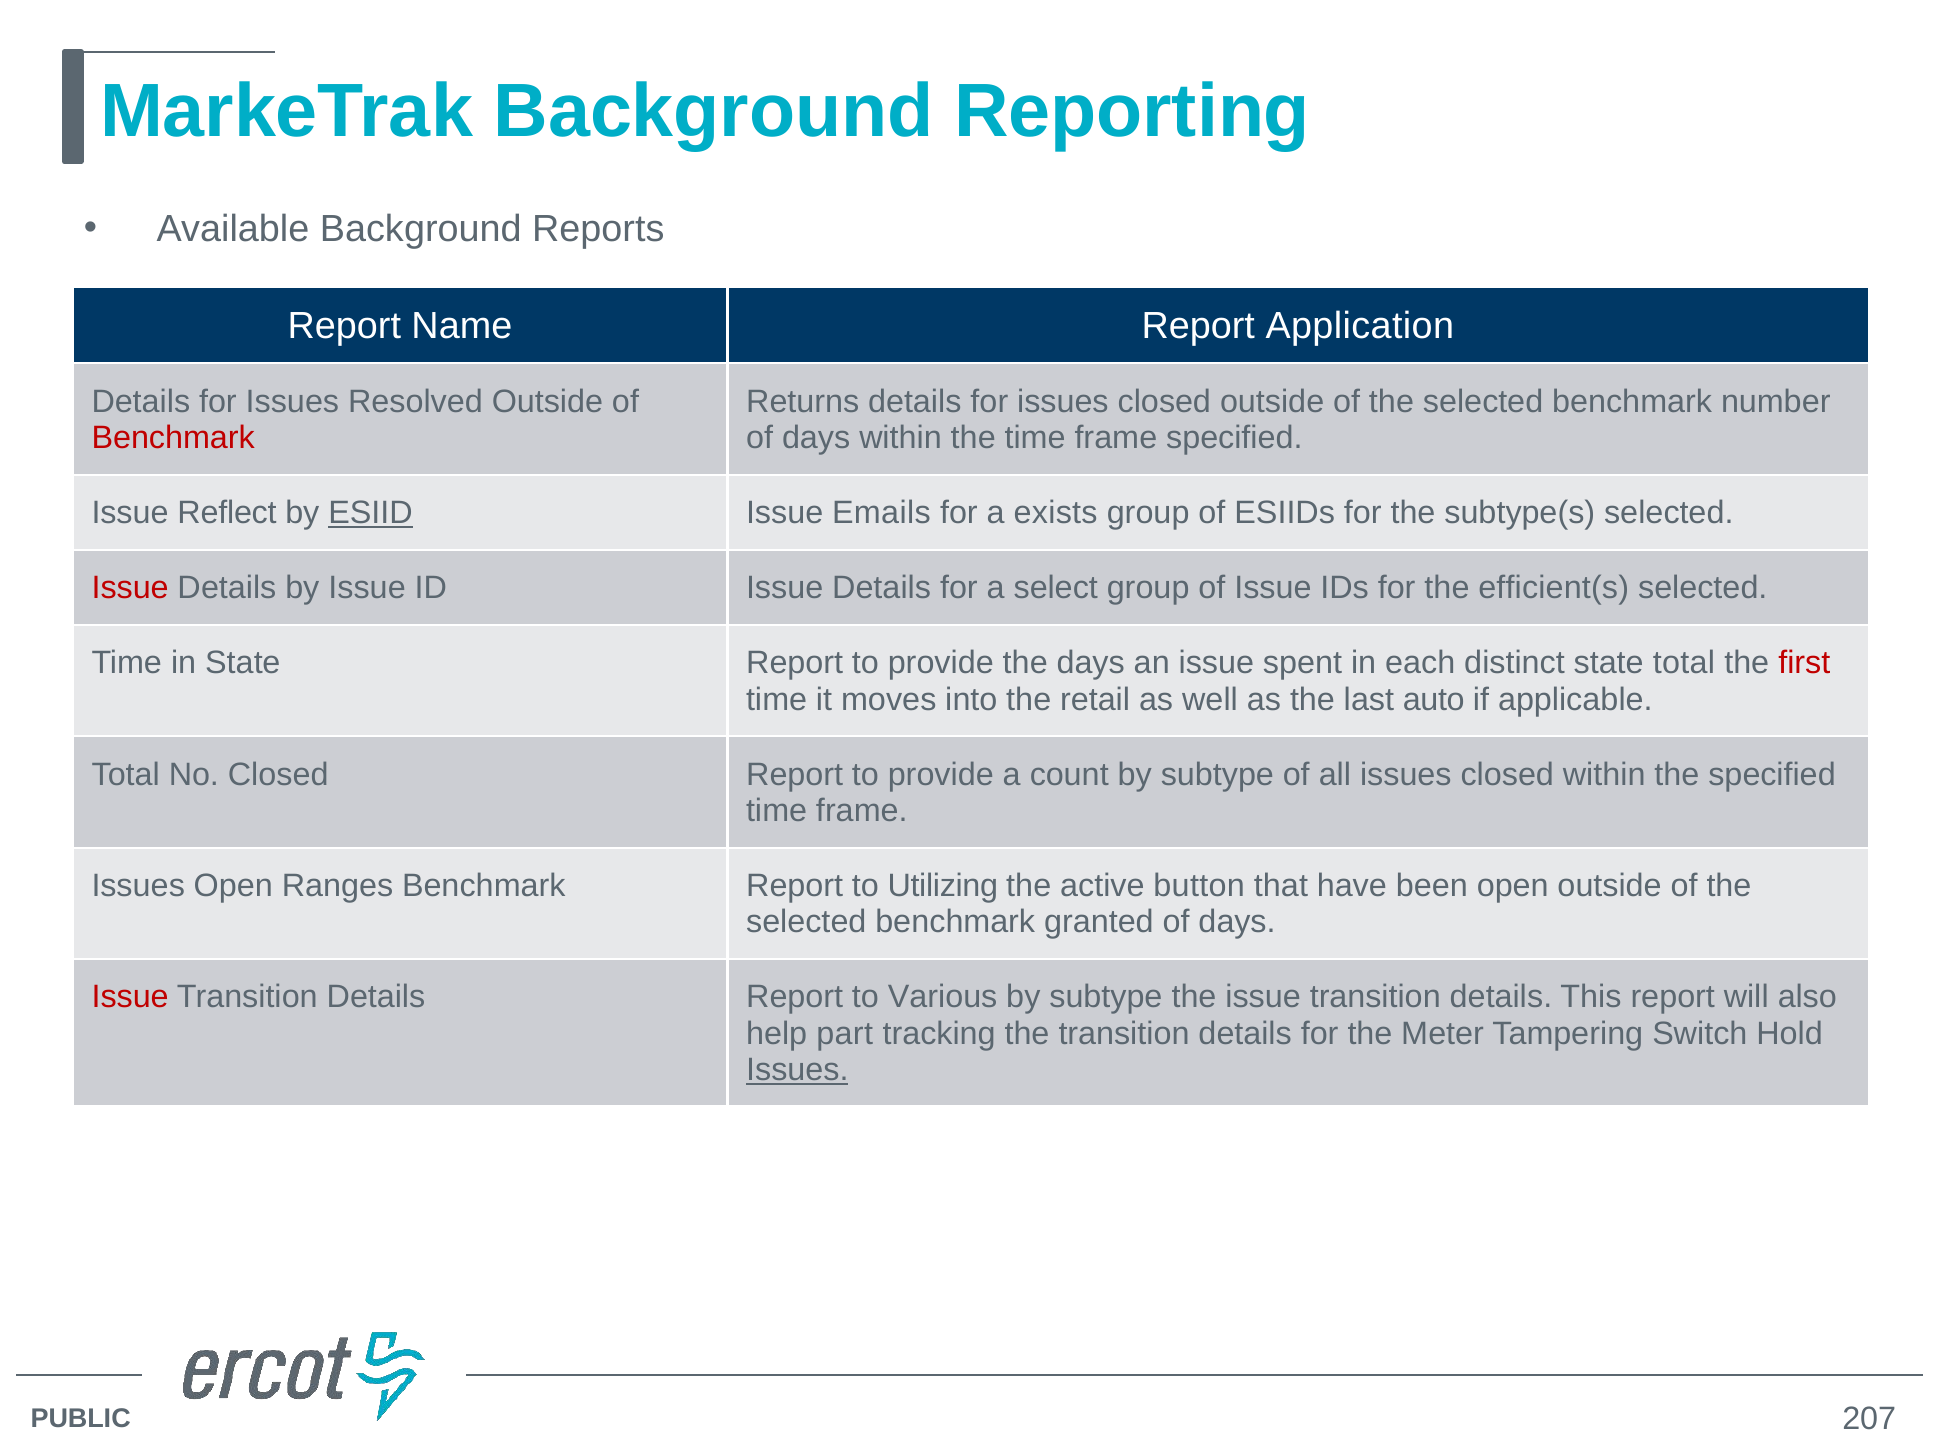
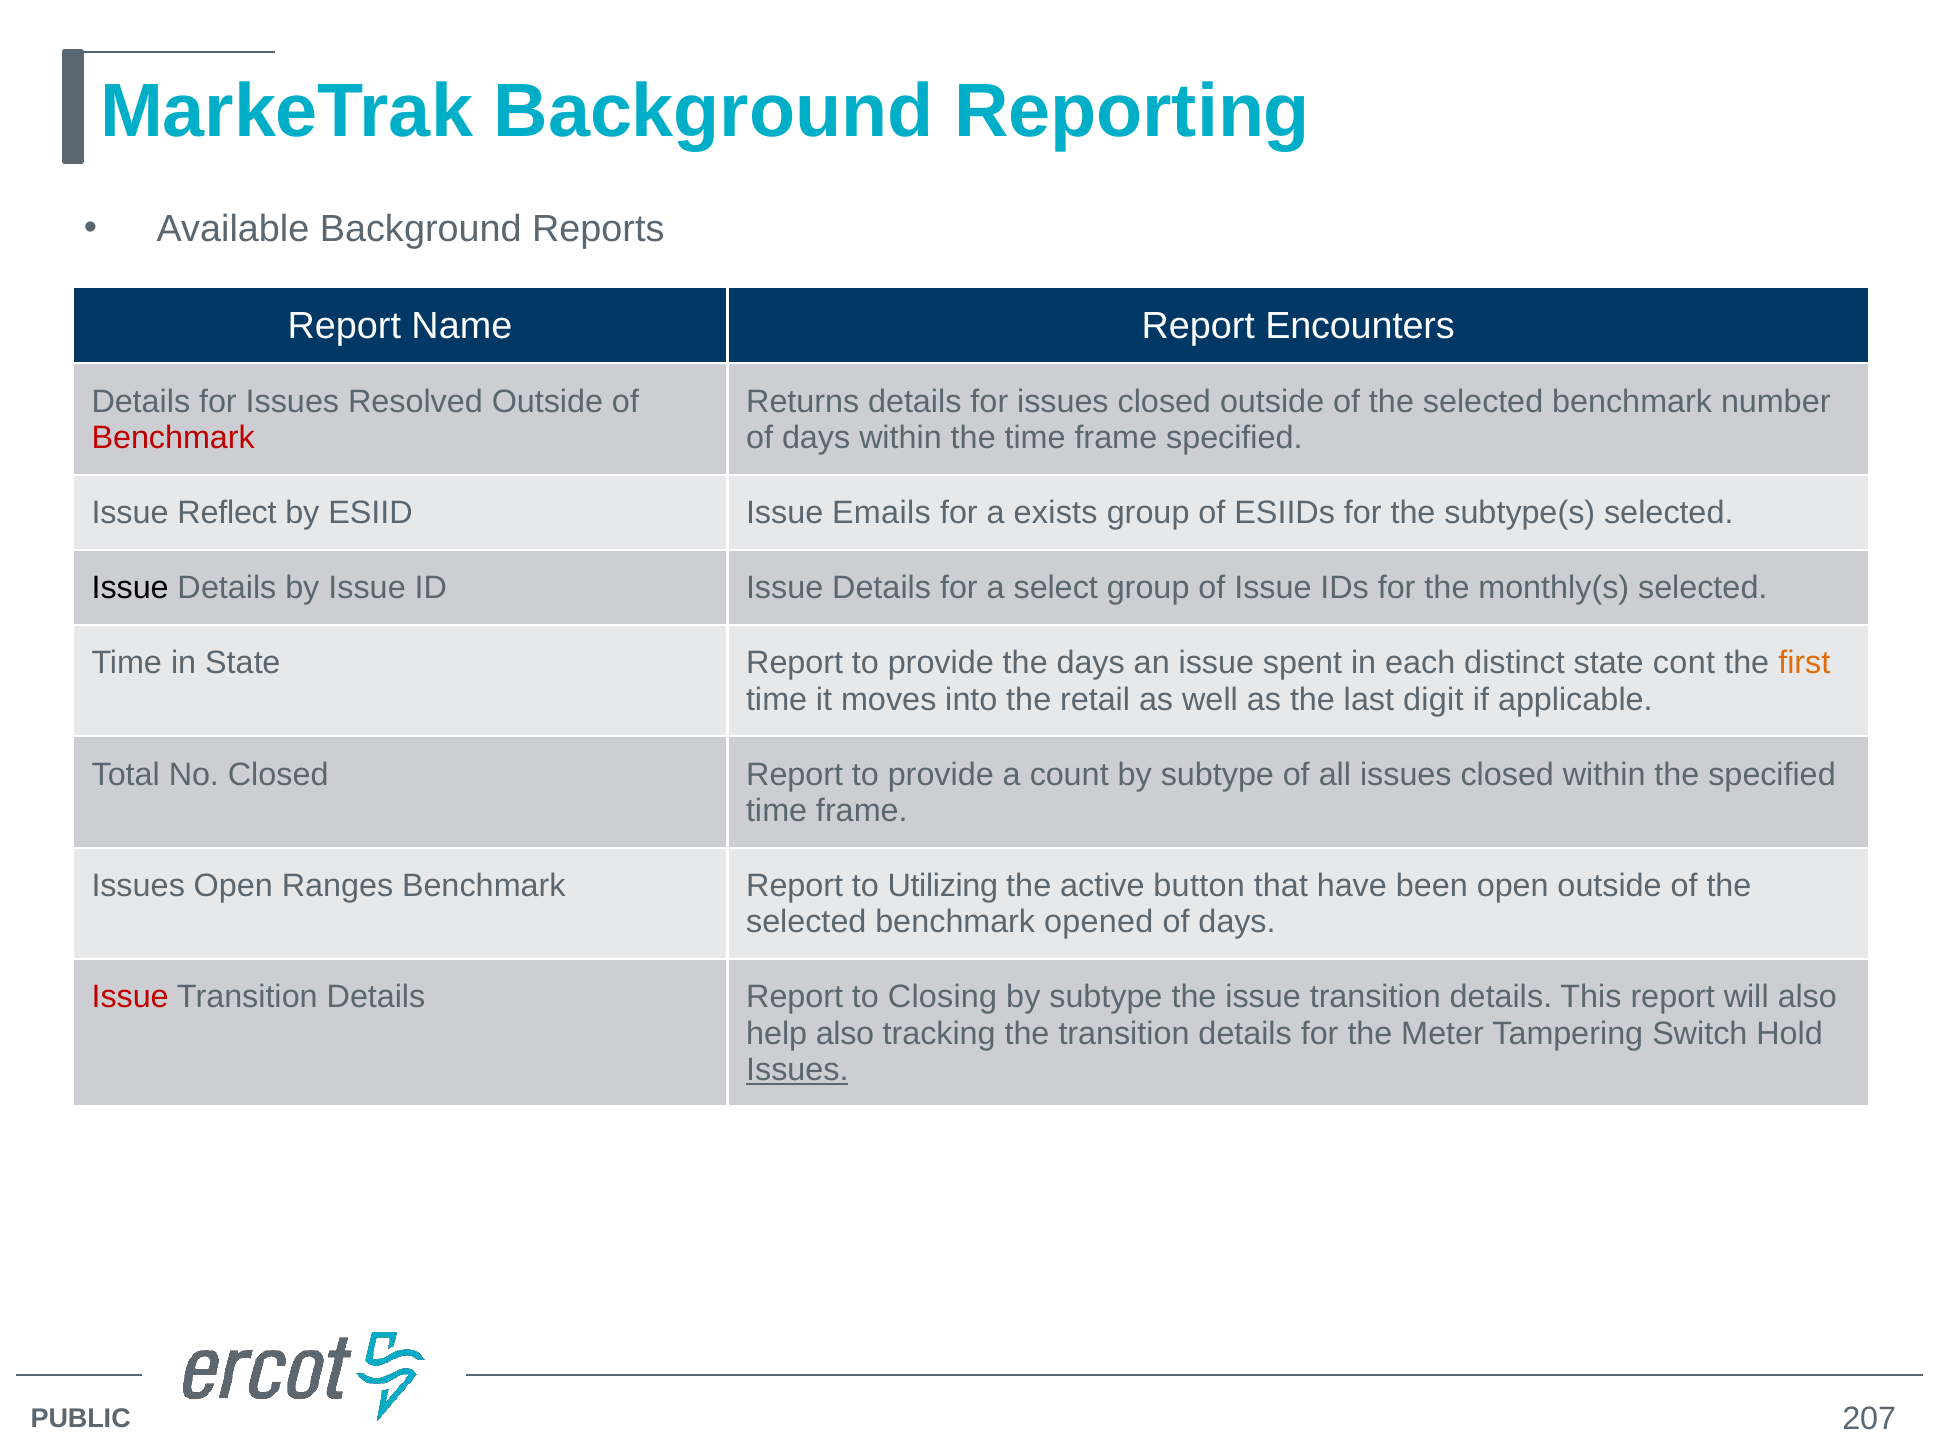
Application: Application -> Encounters
ESIID underline: present -> none
Issue at (130, 588) colour: red -> black
efficient(s: efficient(s -> monthly(s
state total: total -> cont
first colour: red -> orange
auto: auto -> digit
granted: granted -> opened
Various: Various -> Closing
help part: part -> also
